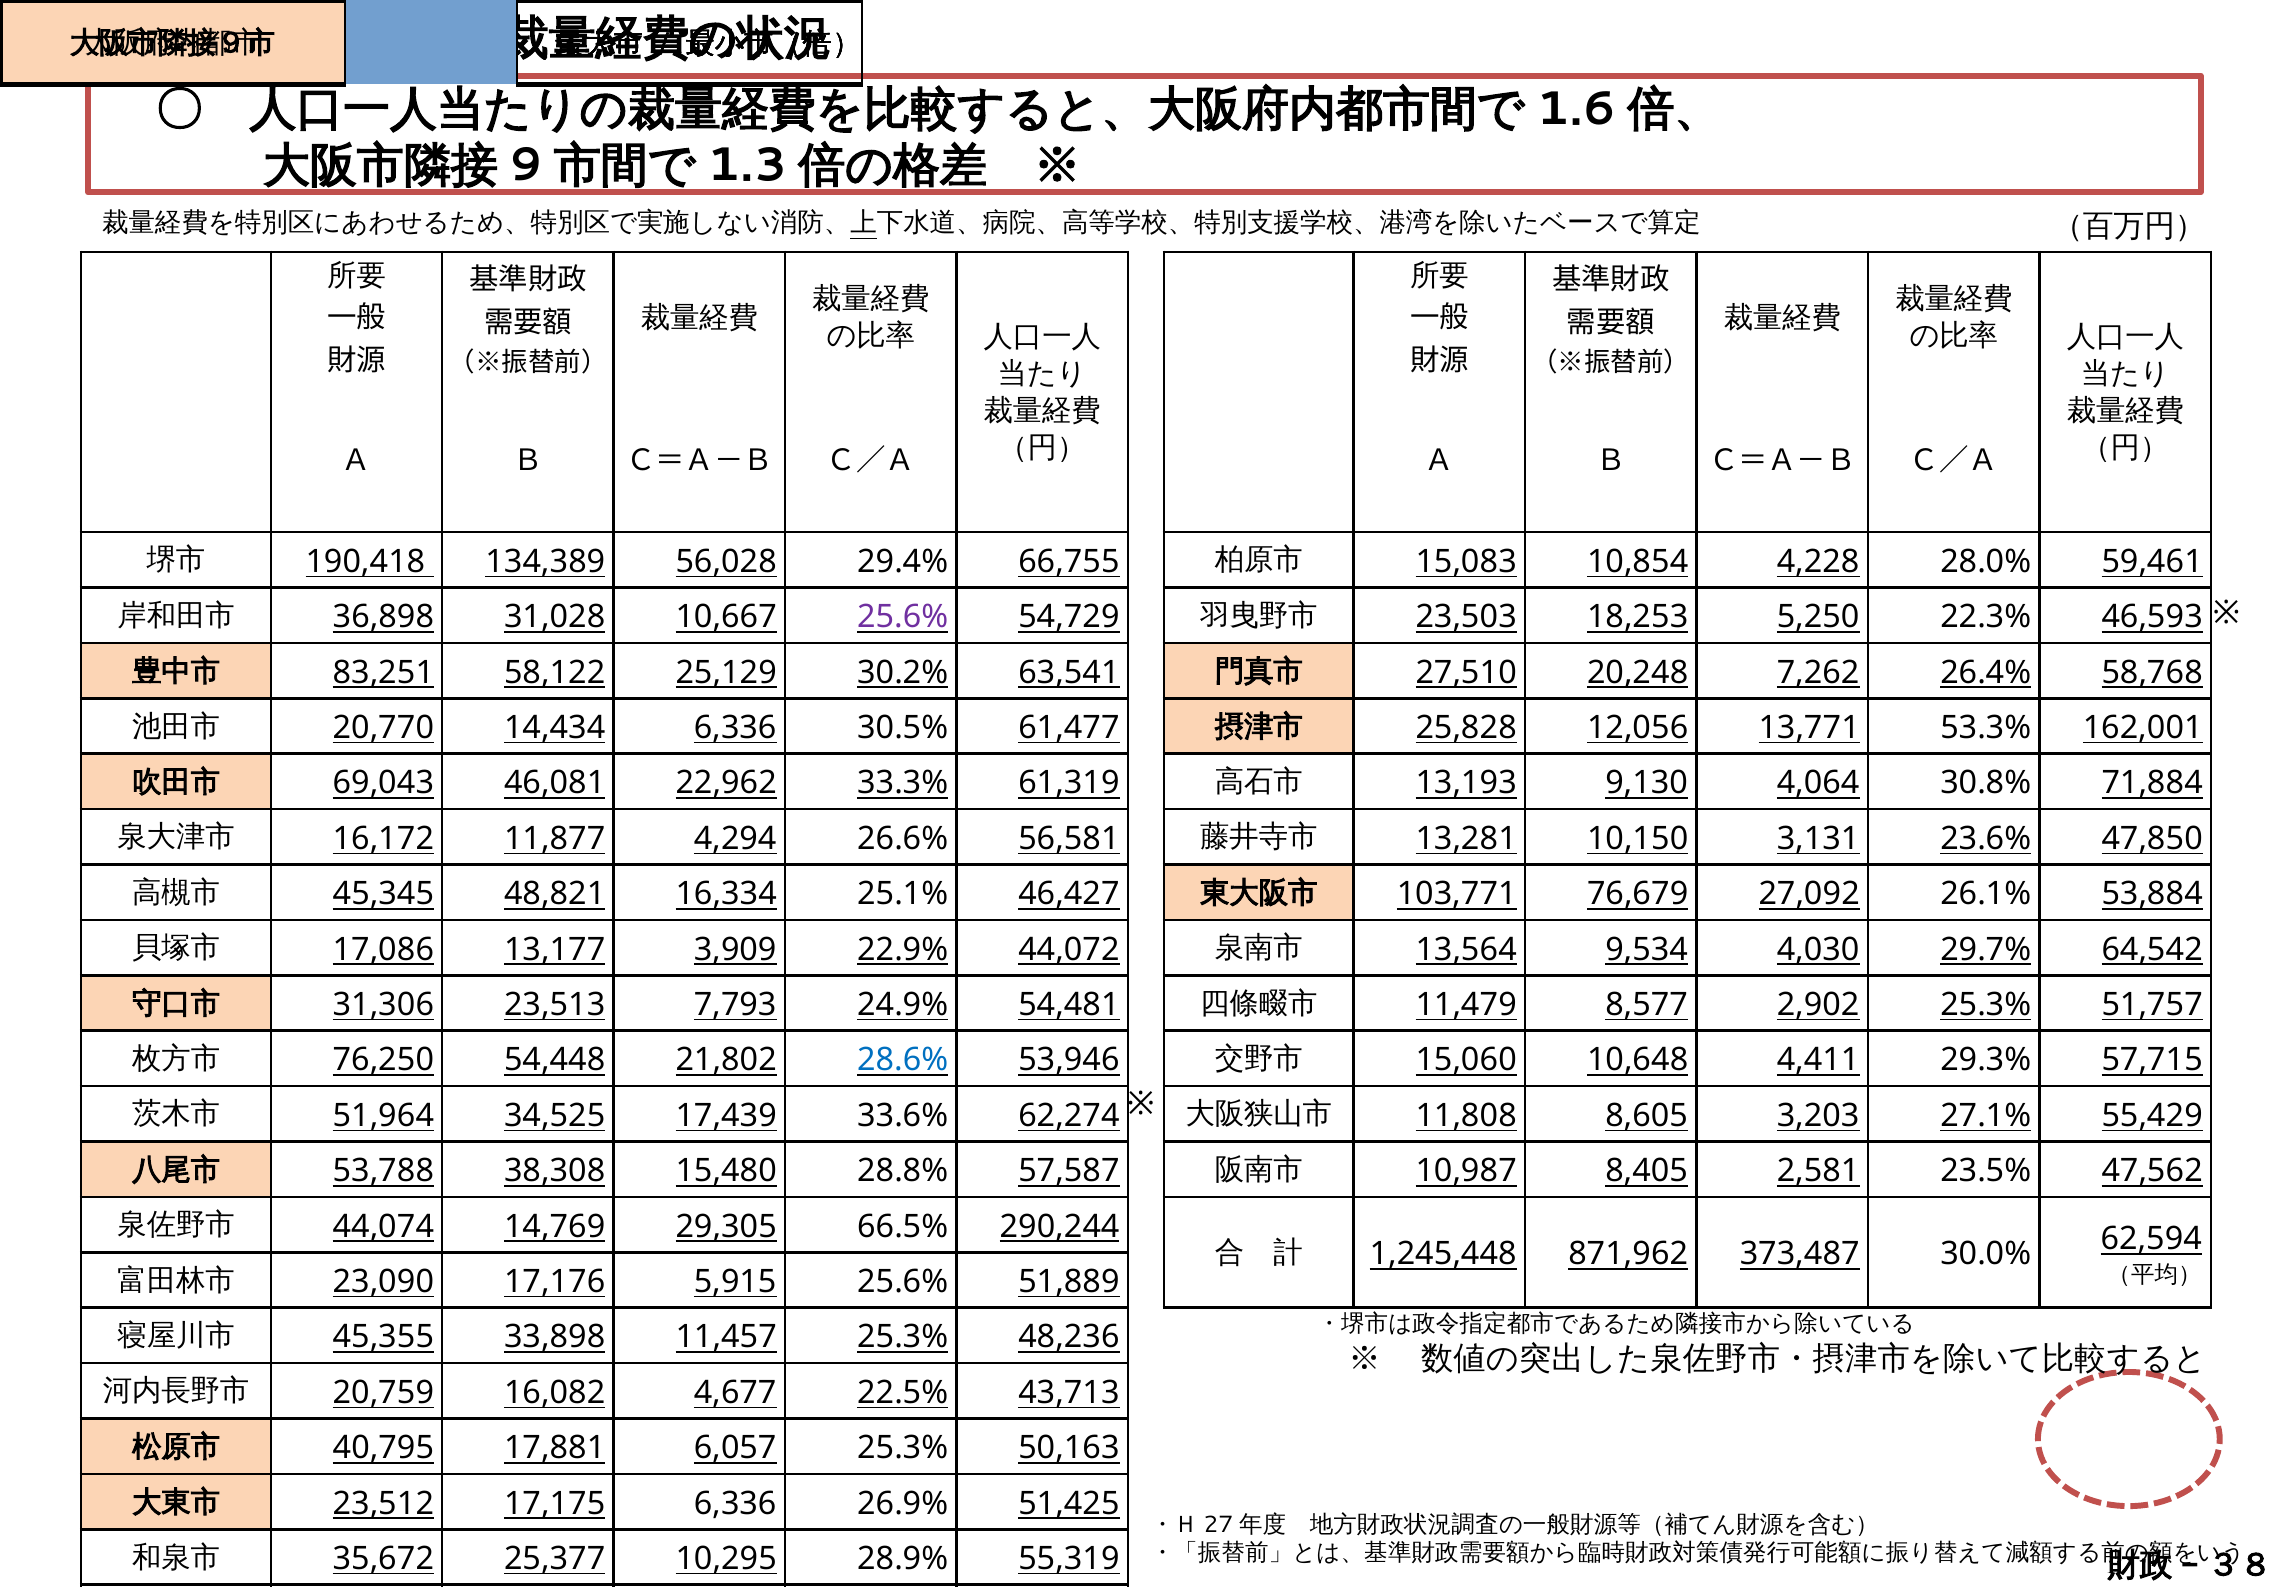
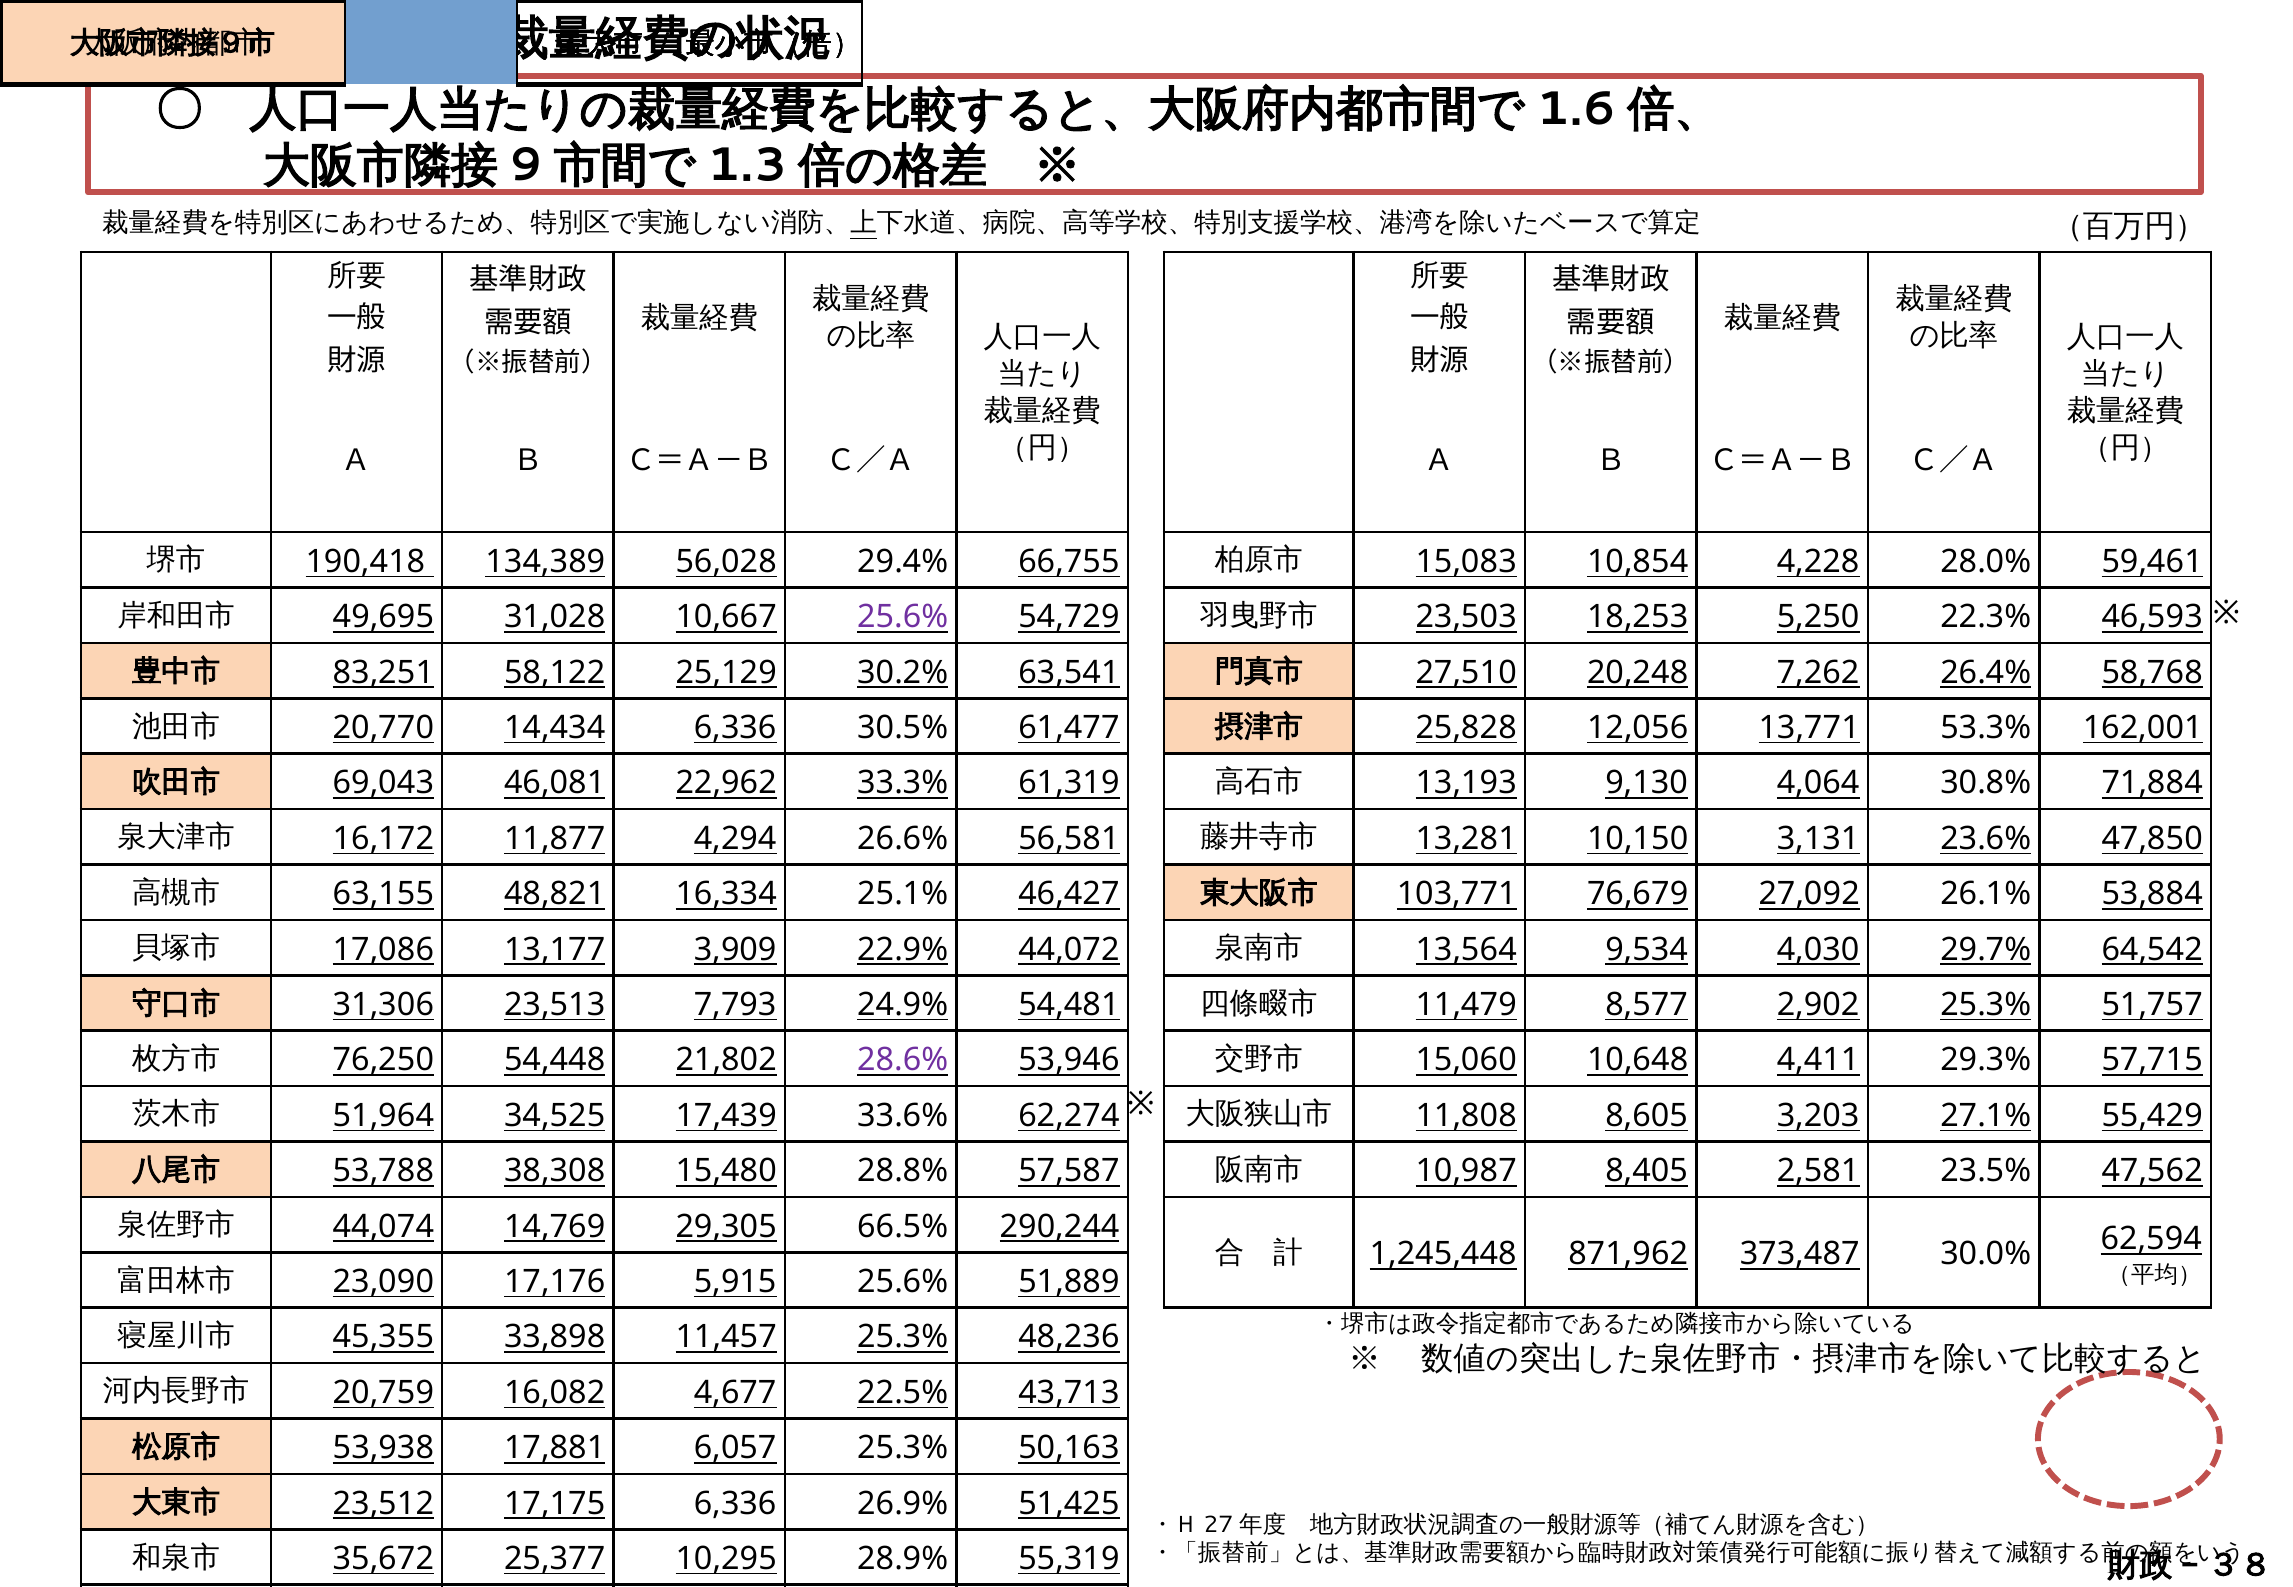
36,898: 36,898 -> 49,695
45,345: 45,345 -> 63,155
28.6% colour: blue -> purple
40,795: 40,795 -> 53,938
